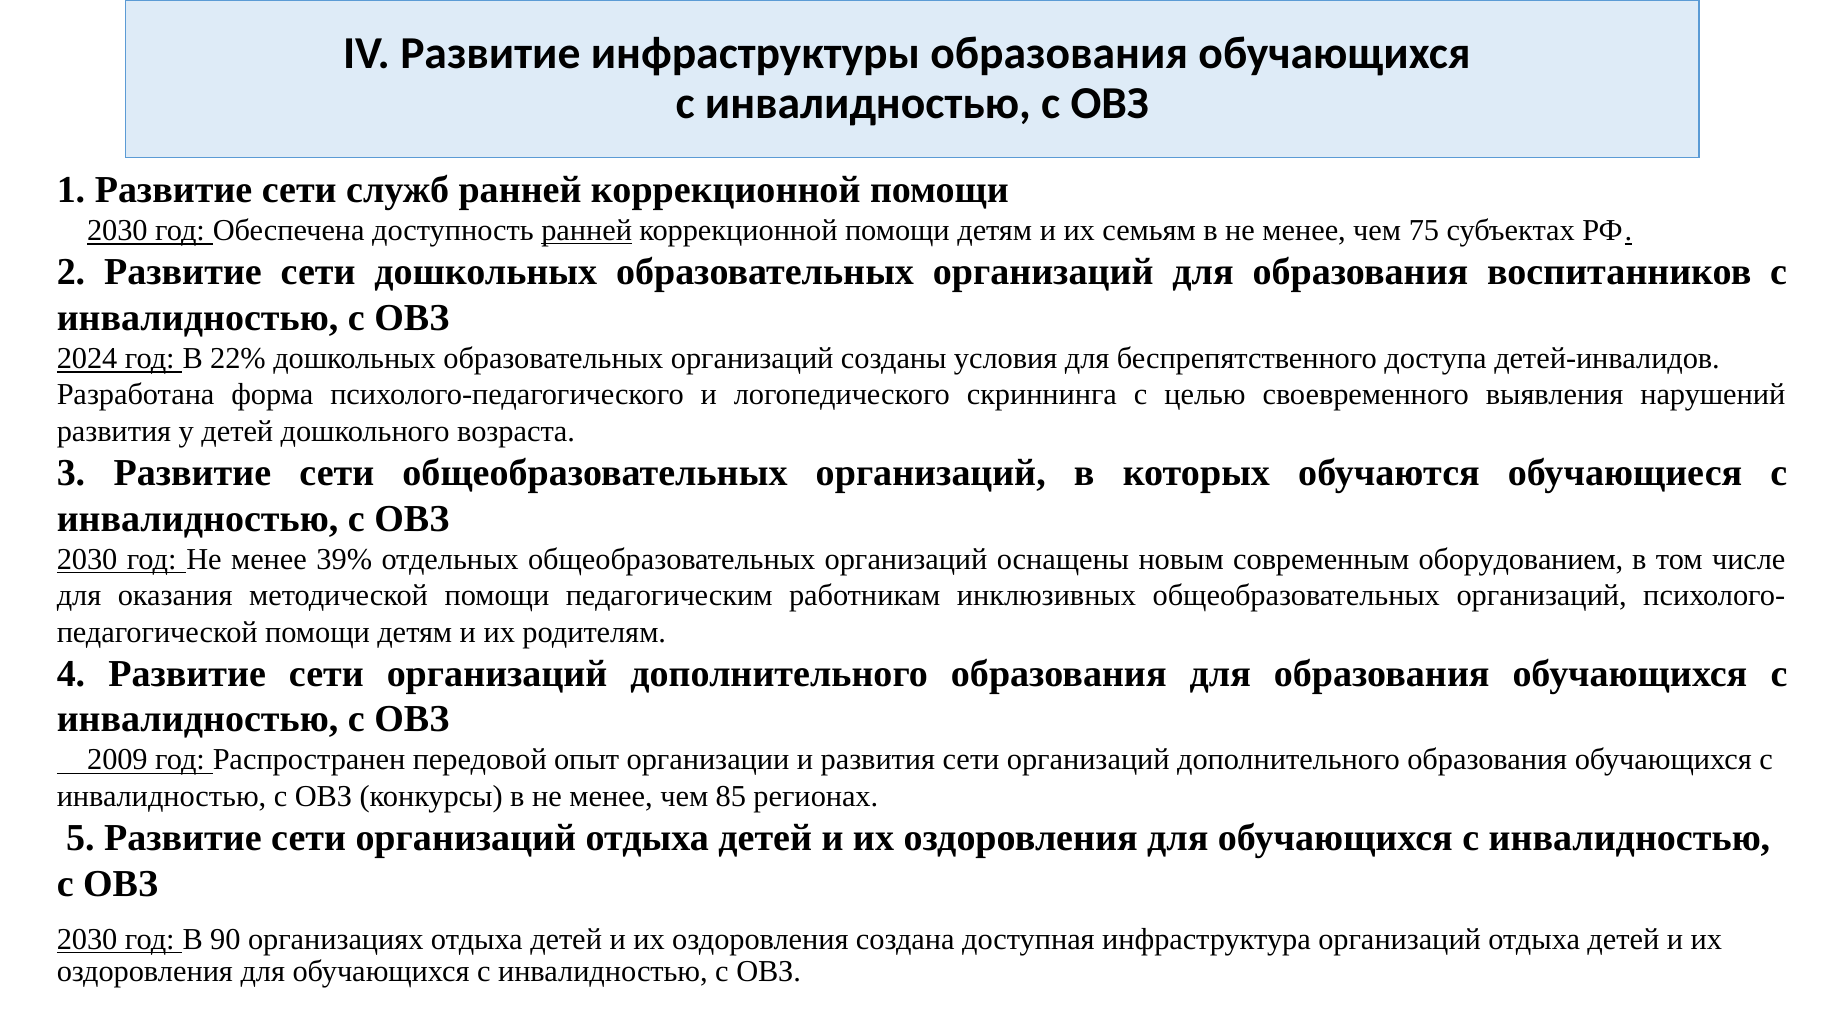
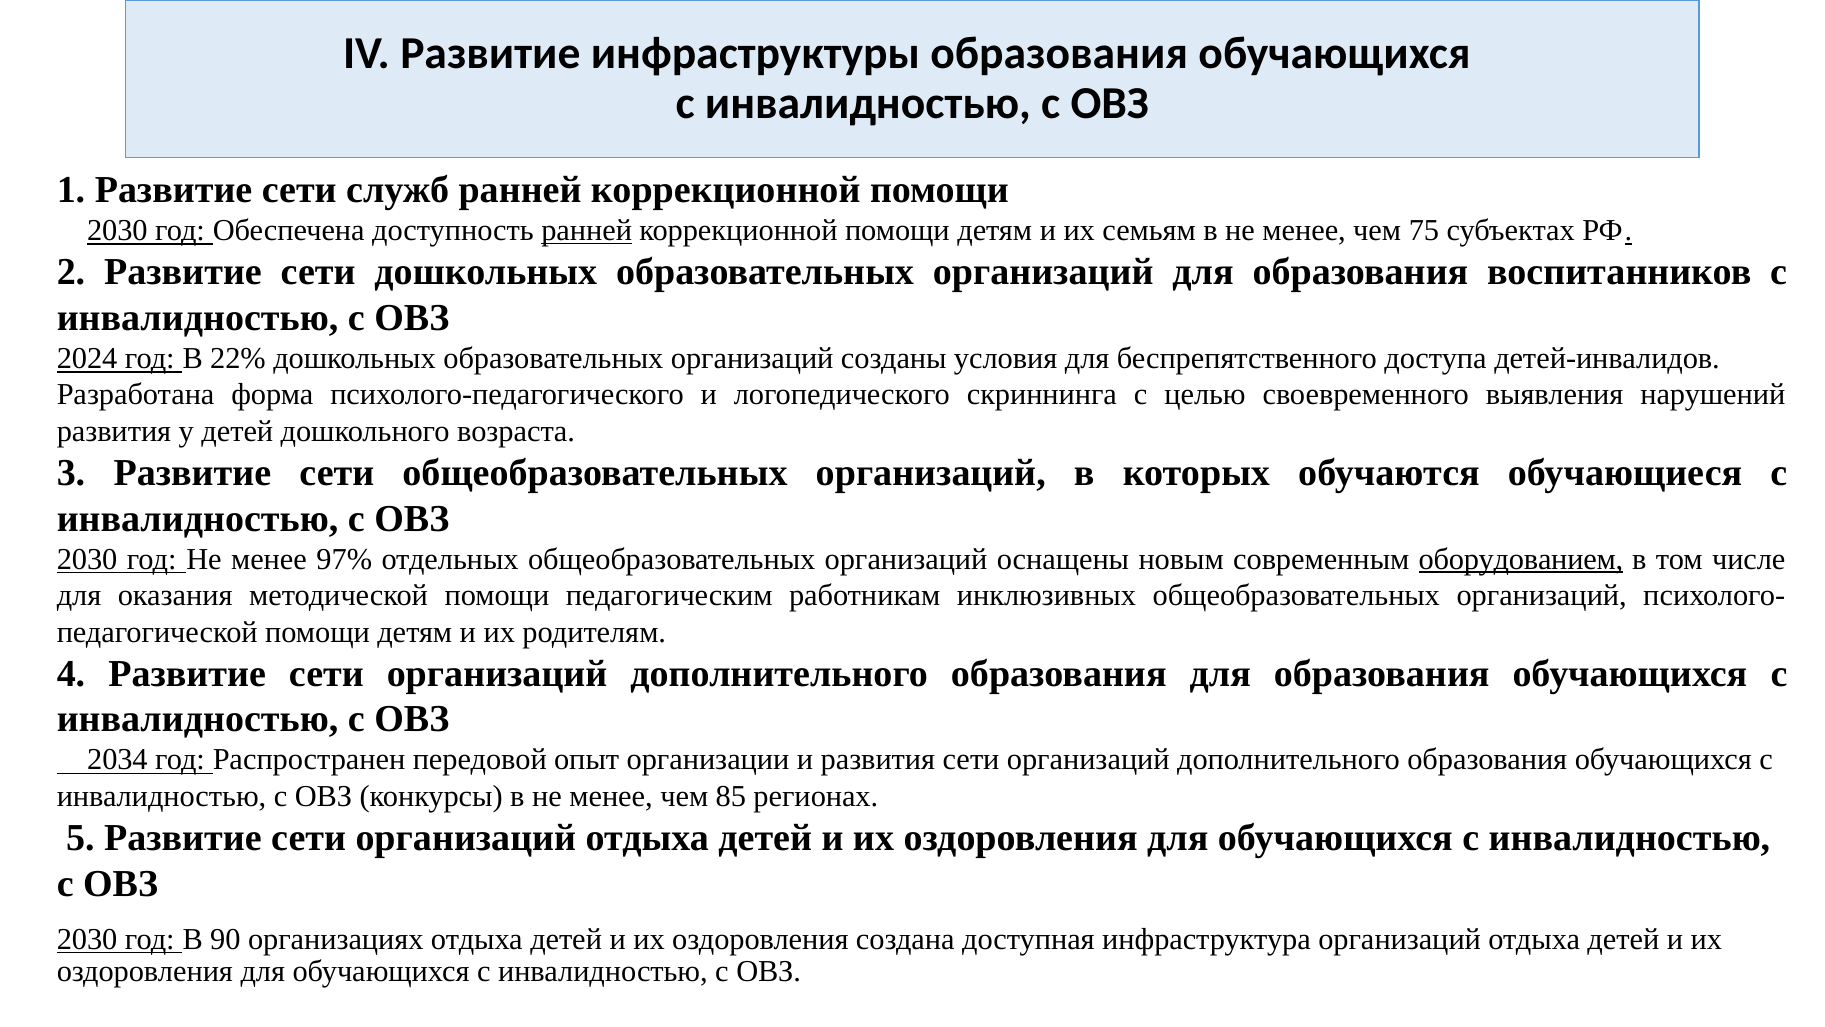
39%: 39% -> 97%
оборудованием underline: none -> present
2009: 2009 -> 2034
